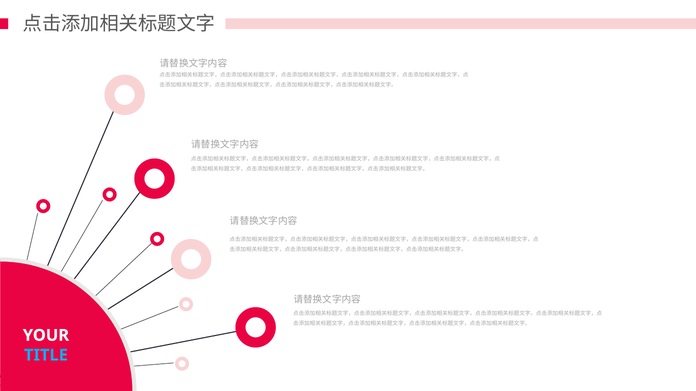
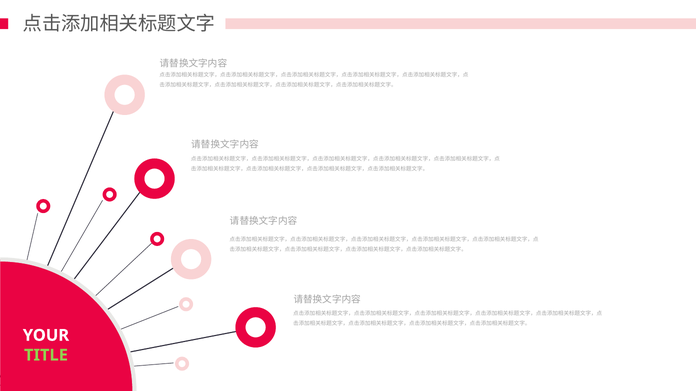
TITLE colour: light blue -> light green
